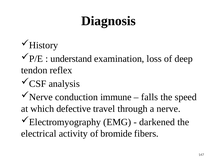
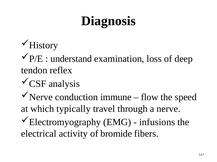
falls: falls -> flow
defective: defective -> typically
darkened: darkened -> infusions
